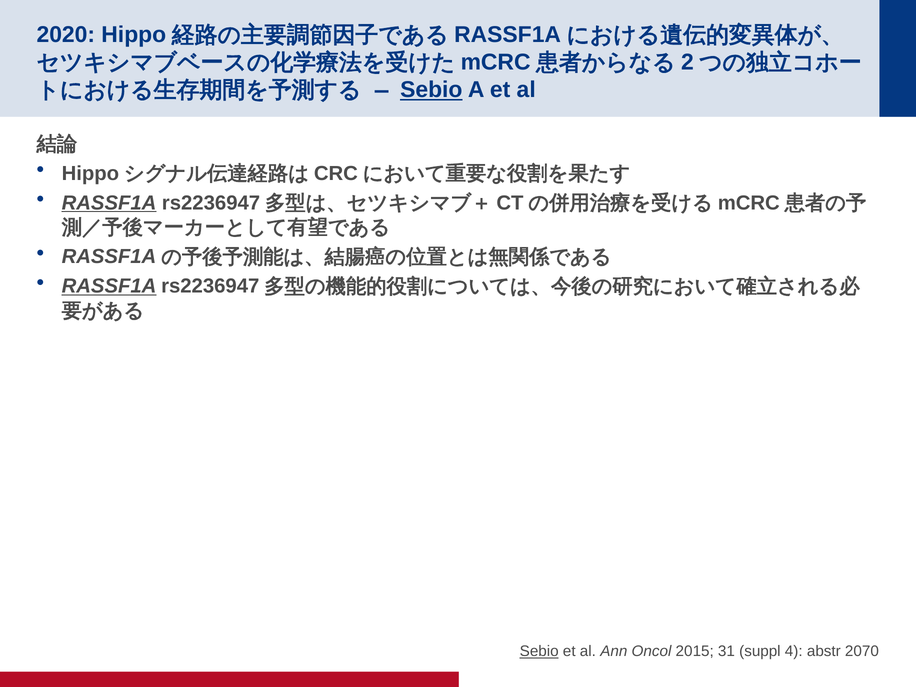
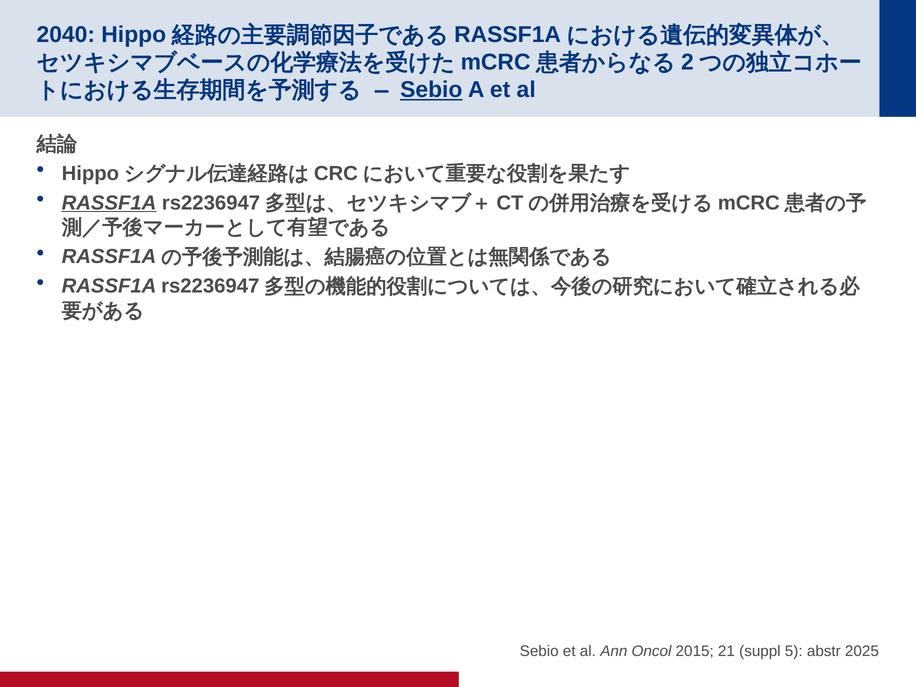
2020: 2020 -> 2040
RASSF1A at (109, 286) underline: present -> none
Sebio at (539, 651) underline: present -> none
31: 31 -> 21
4: 4 -> 5
2070: 2070 -> 2025
